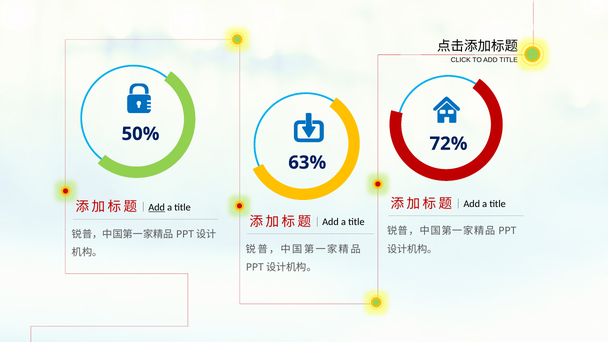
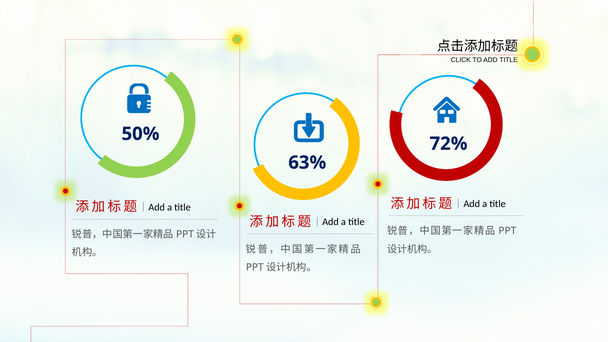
Add at (157, 207) underline: present -> none
